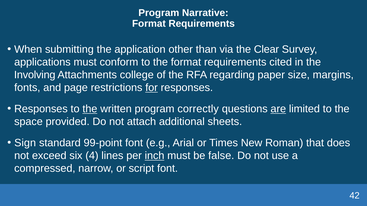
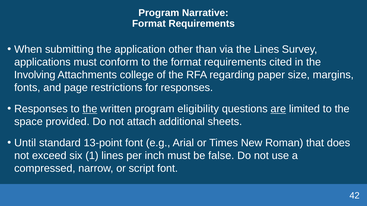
the Clear: Clear -> Lines
for underline: present -> none
correctly: correctly -> eligibility
Sign: Sign -> Until
99-point: 99-point -> 13-point
4: 4 -> 1
inch underline: present -> none
